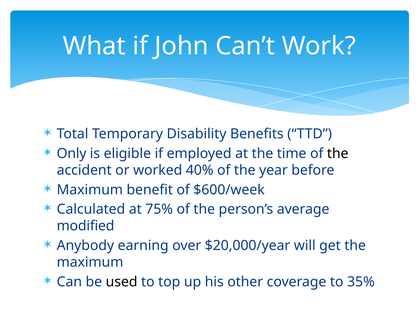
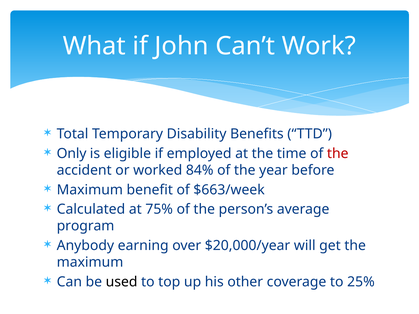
the at (338, 154) colour: black -> red
40%: 40% -> 84%
$600/week: $600/week -> $663/week
modified: modified -> program
35%: 35% -> 25%
